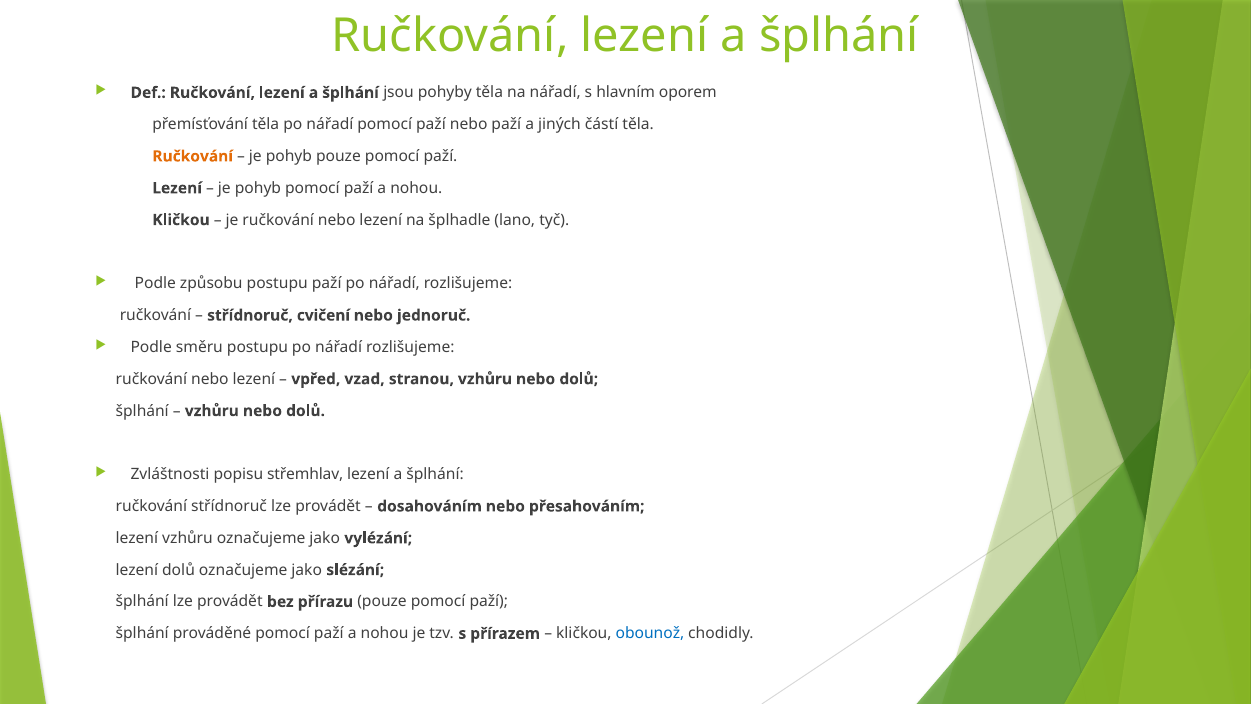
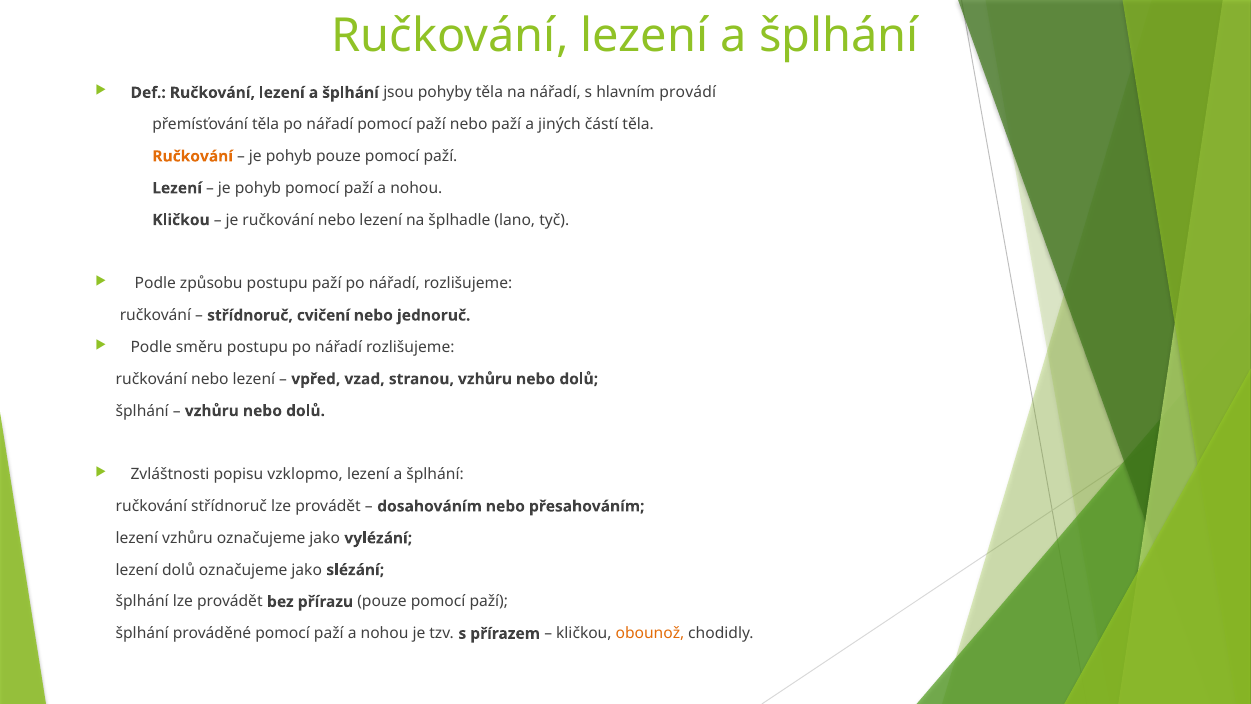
oporem: oporem -> provádí
střemhlav: střemhlav -> vzklopmo
obounož colour: blue -> orange
